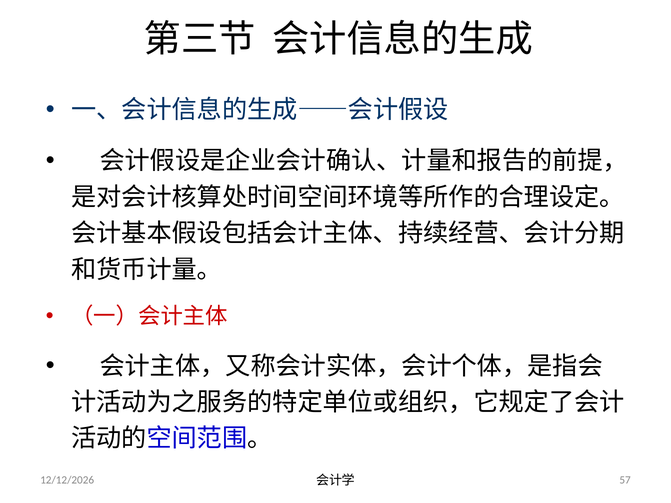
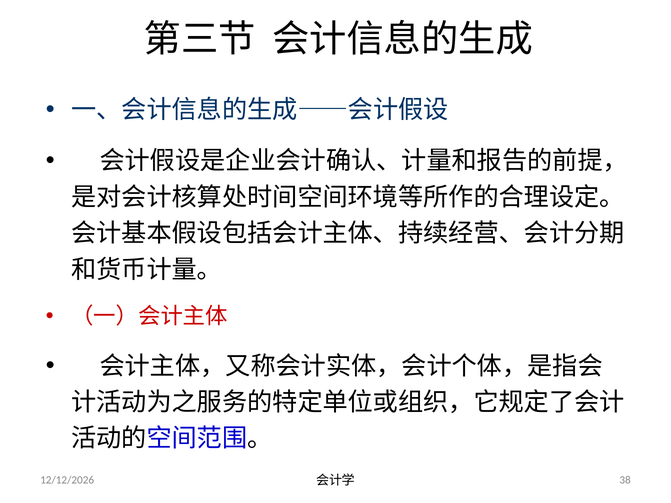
57: 57 -> 38
